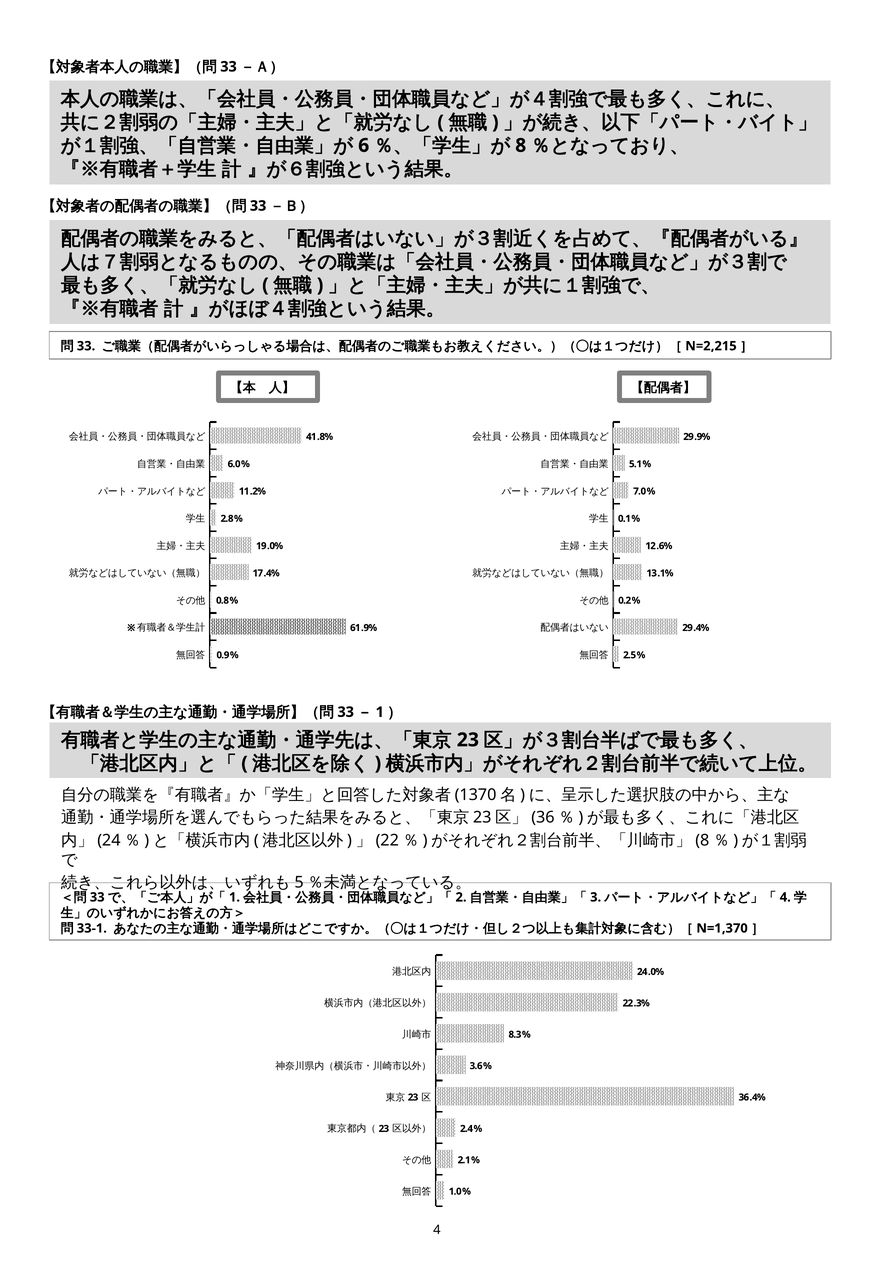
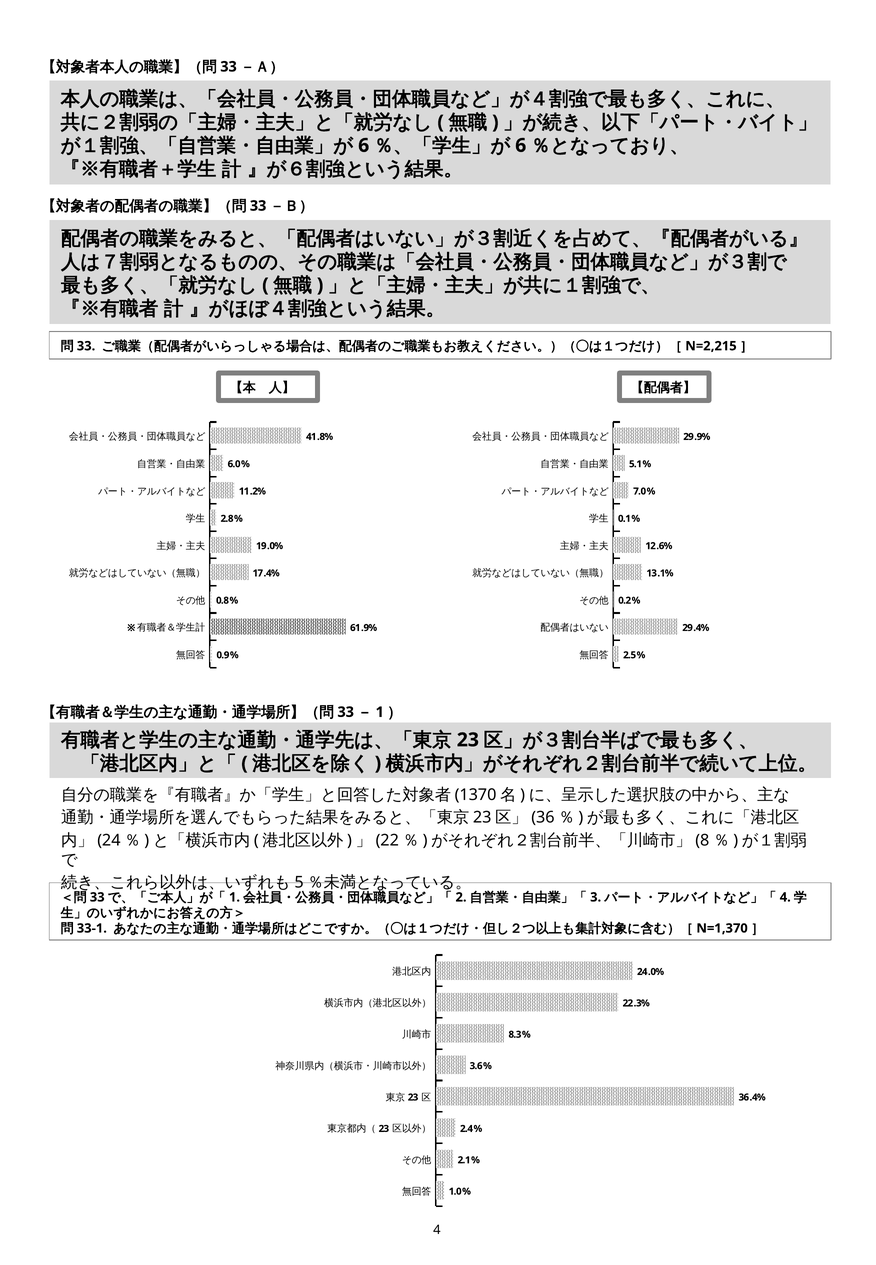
8 at (521, 146): 8 -> 6
